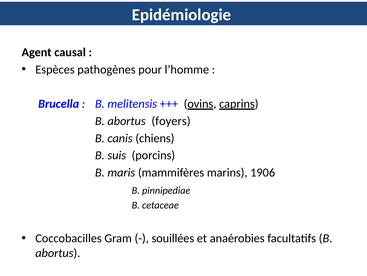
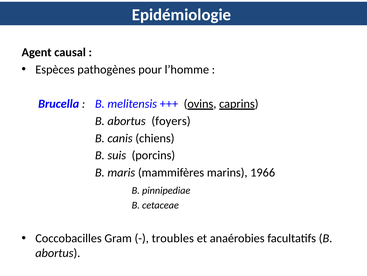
1906: 1906 -> 1966
souillées: souillées -> troubles
